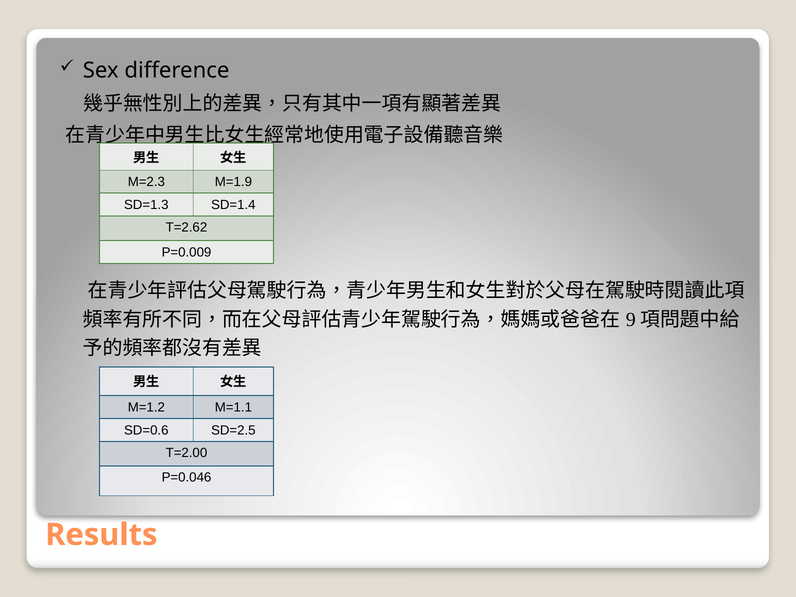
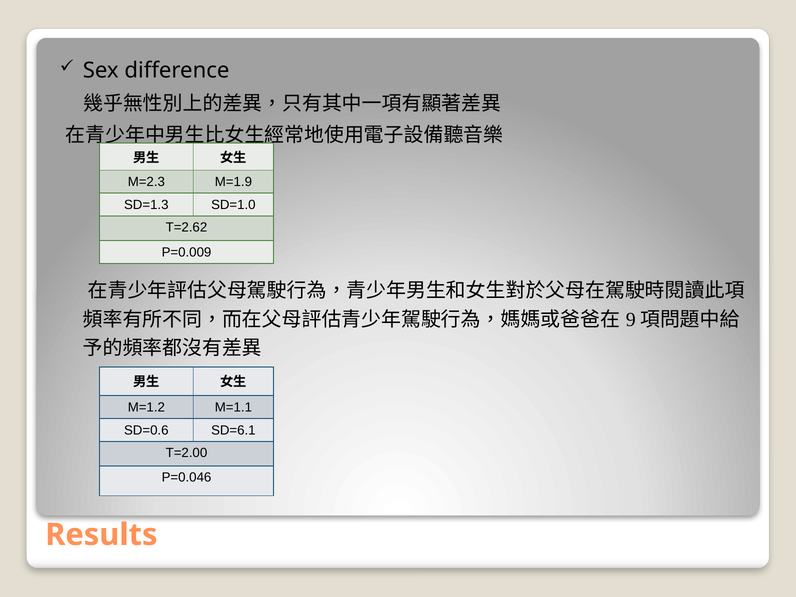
SD=1.4: SD=1.4 -> SD=1.0
SD=2.5: SD=2.5 -> SD=6.1
